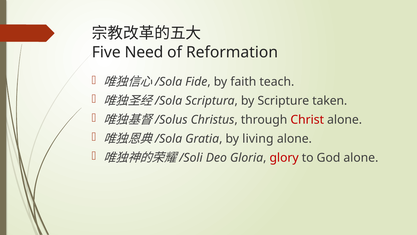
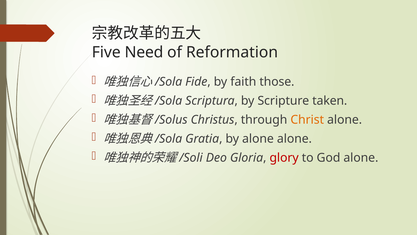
teach: teach -> those
Christ colour: red -> orange
by living: living -> alone
